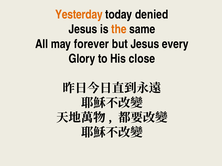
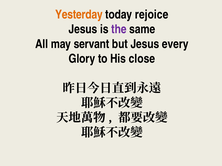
denied: denied -> rejoice
the colour: orange -> purple
forever: forever -> servant
